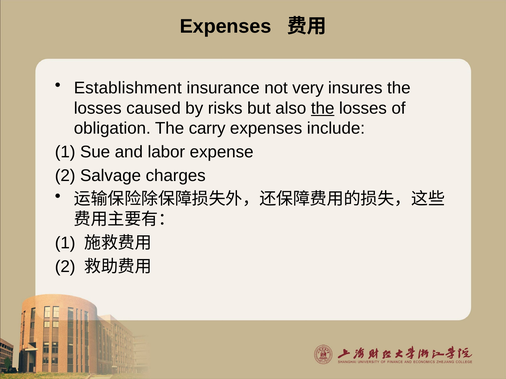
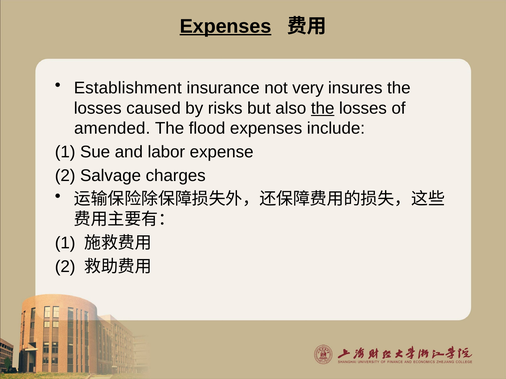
Expenses at (226, 26) underline: none -> present
obligation: obligation -> amended
carry: carry -> flood
